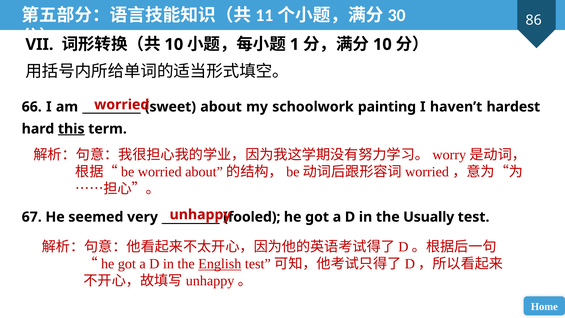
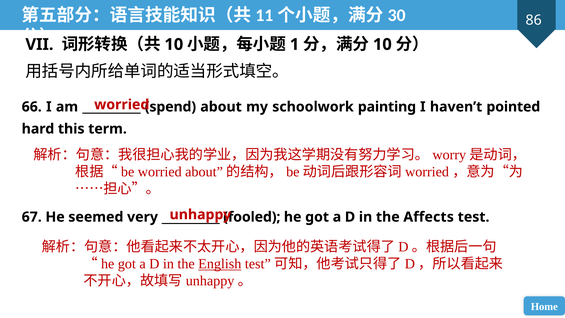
sweet: sweet -> spend
hardest: hardest -> pointed
this underline: present -> none
Usually: Usually -> Affects
